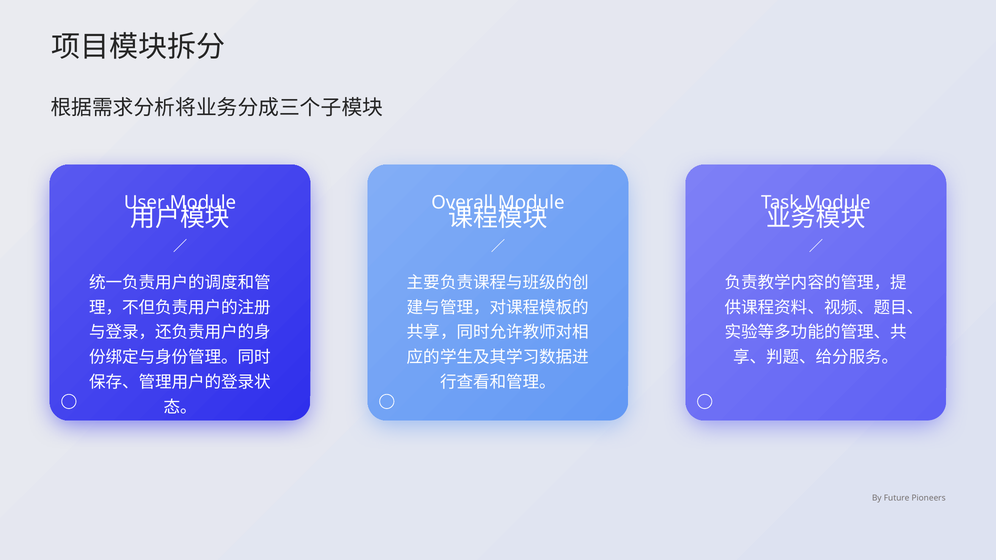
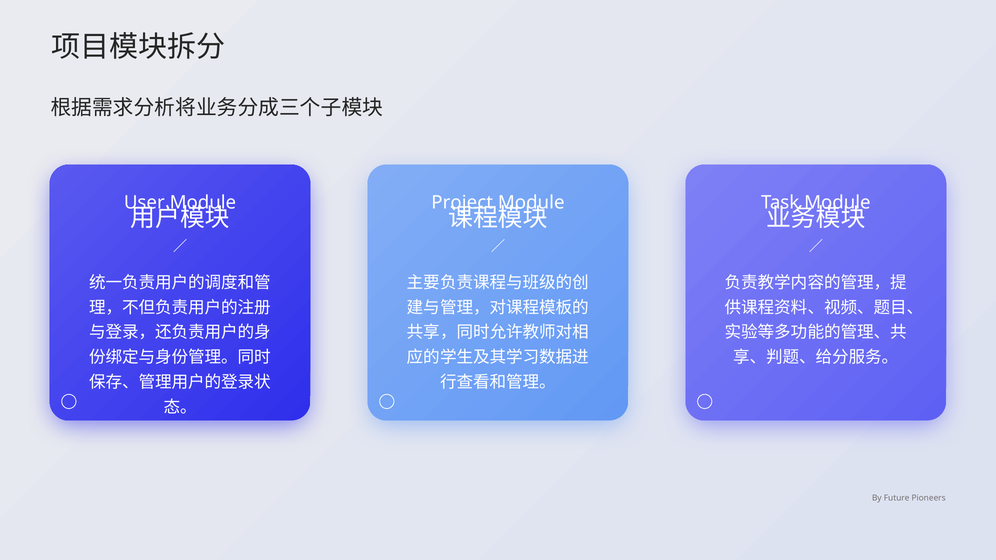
Overall: Overall -> Project
